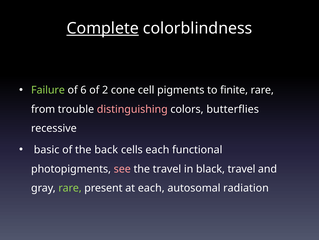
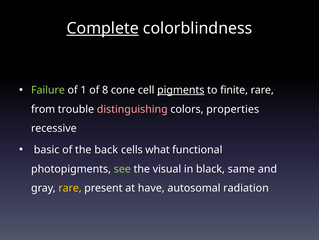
6: 6 -> 1
2: 2 -> 8
pigments underline: none -> present
butterflies: butterflies -> properties
cells each: each -> what
see colour: pink -> light green
the travel: travel -> visual
black travel: travel -> same
rare at (70, 188) colour: light green -> yellow
at each: each -> have
